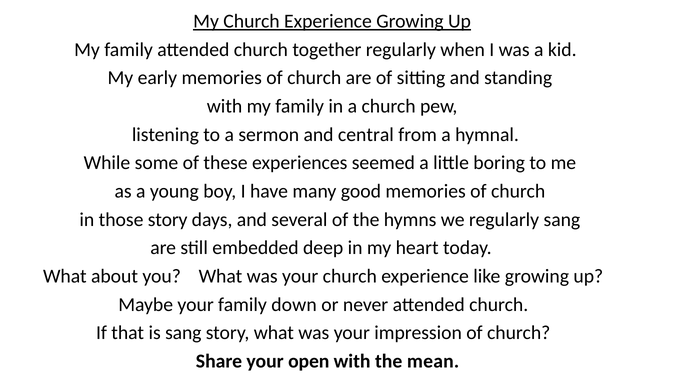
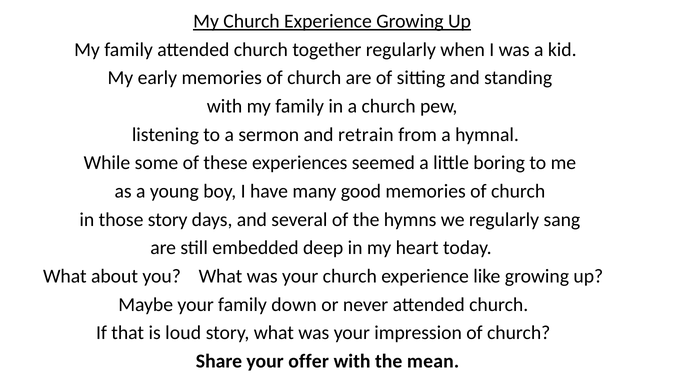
central: central -> retrain
is sang: sang -> loud
open: open -> offer
